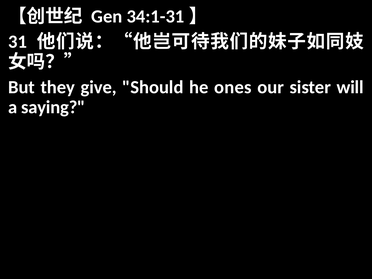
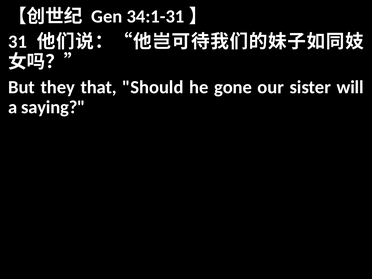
give: give -> that
ones: ones -> gone
